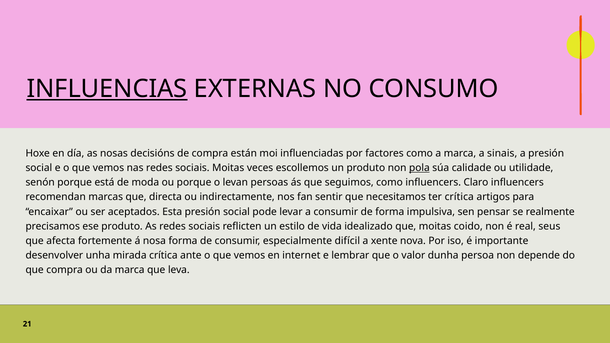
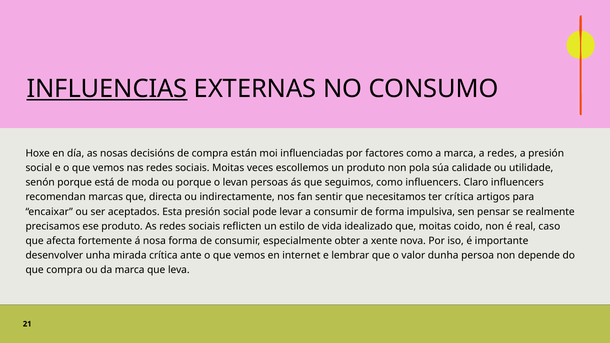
a sinais: sinais -> redes
pola underline: present -> none
seus: seus -> caso
difícil: difícil -> obter
